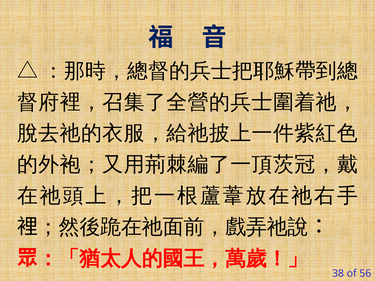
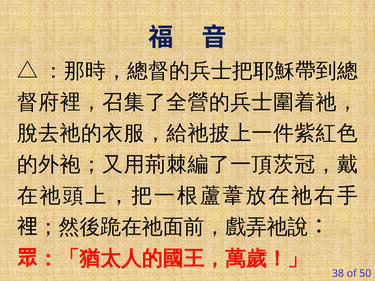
56: 56 -> 50
